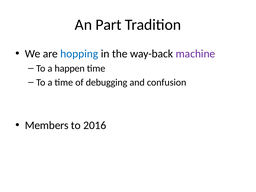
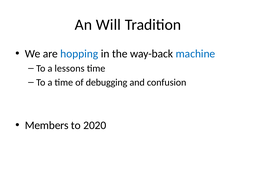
Part: Part -> Will
machine colour: purple -> blue
happen: happen -> lessons
2016: 2016 -> 2020
